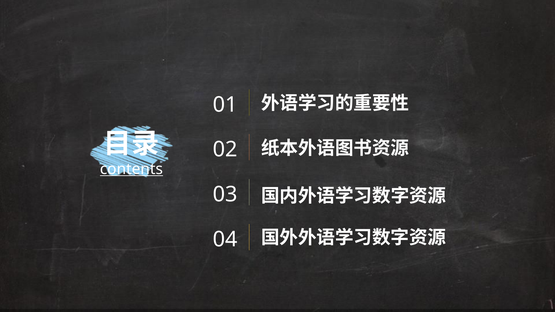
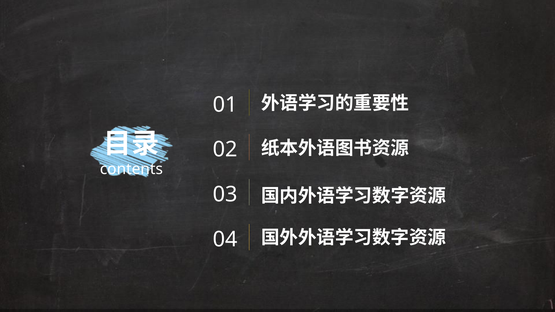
contents underline: present -> none
